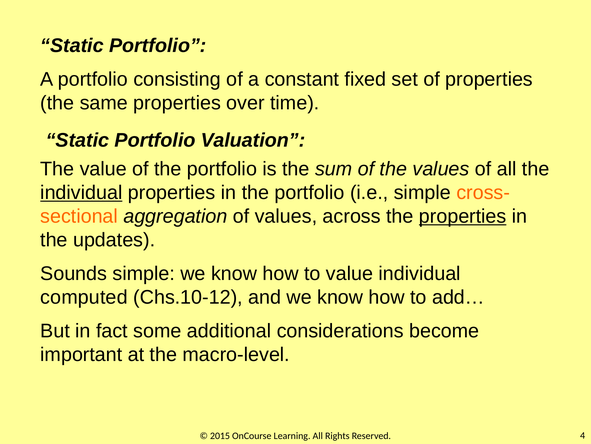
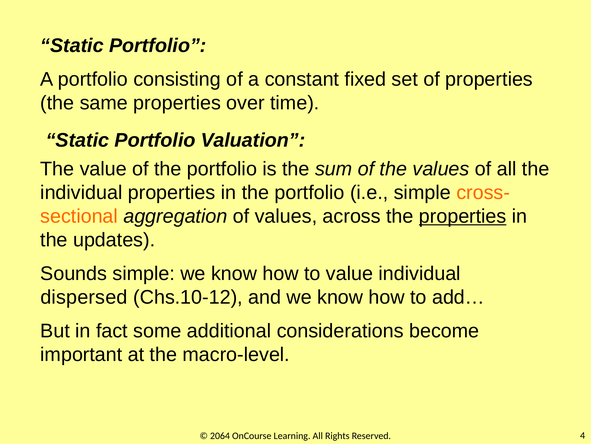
individual at (81, 192) underline: present -> none
computed: computed -> dispersed
2015: 2015 -> 2064
